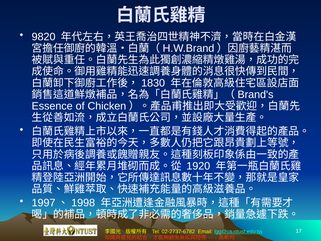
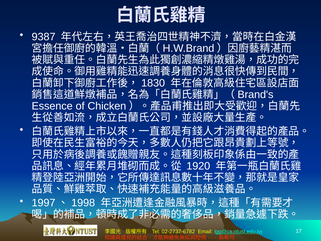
9820: 9820 -> 9387
